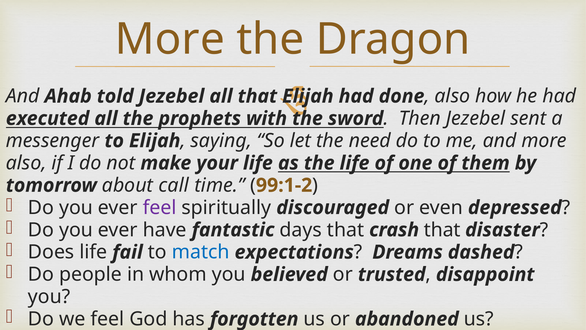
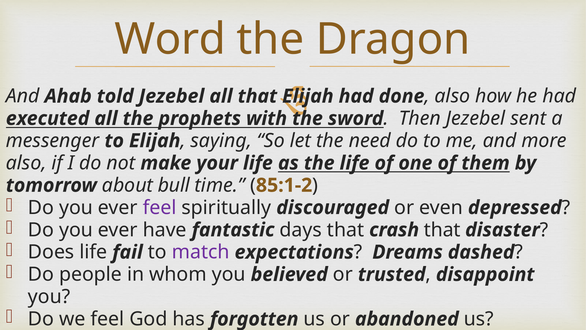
More at (170, 39): More -> Word
call: call -> bull
99:1-2: 99:1-2 -> 85:1-2
match colour: blue -> purple
